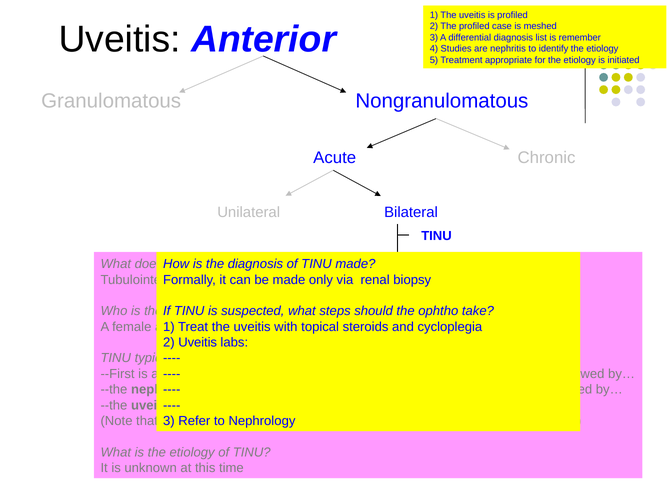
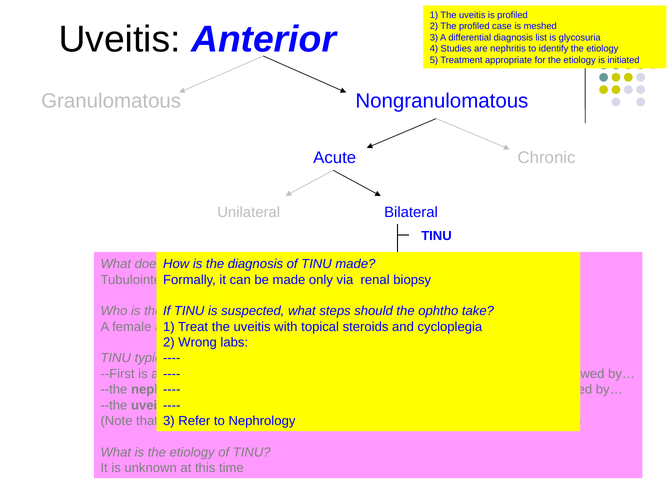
is remember: remember -> glycosuria
2 Uveitis: Uveitis -> Wrong
